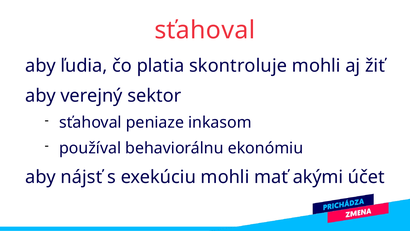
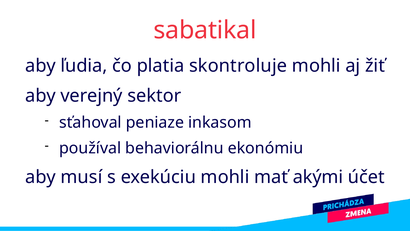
sťahoval at (205, 30): sťahoval -> sabatikal
nájsť: nájsť -> musí
